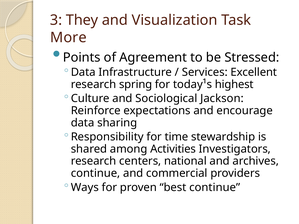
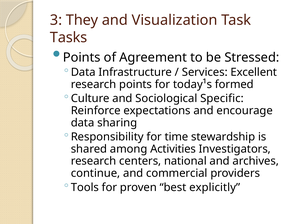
More: More -> Tasks
research spring: spring -> points
highest: highest -> formed
Jackson: Jackson -> Specific
Ways: Ways -> Tools
best continue: continue -> explicitly
